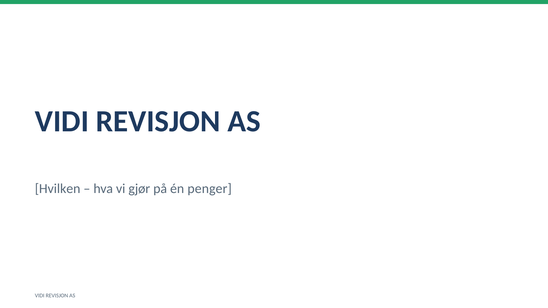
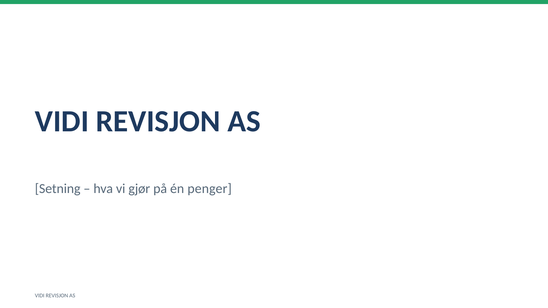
Hvilken: Hvilken -> Setning
